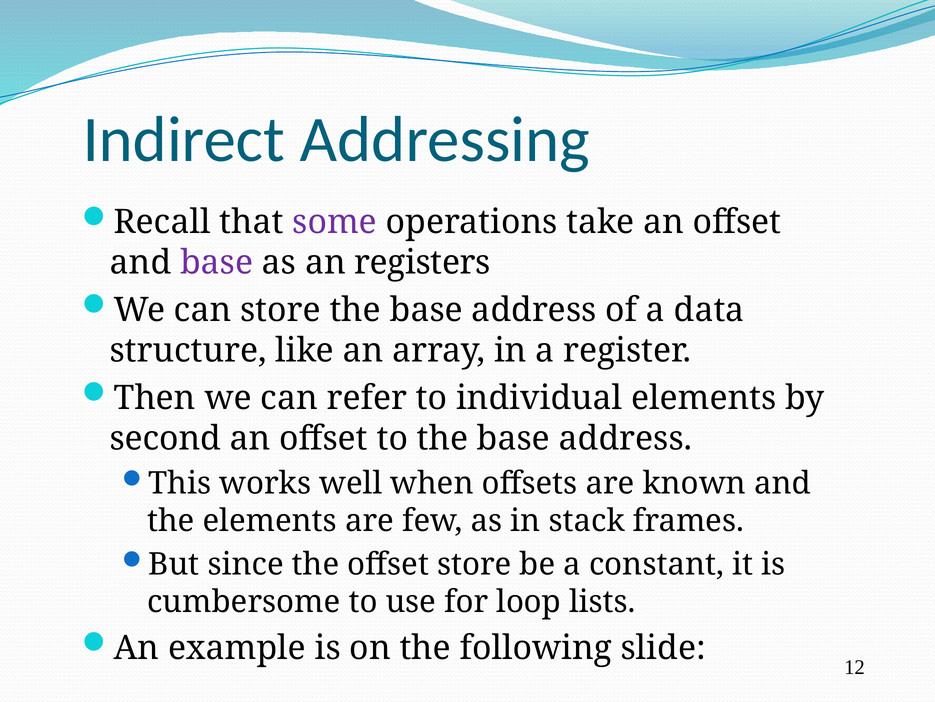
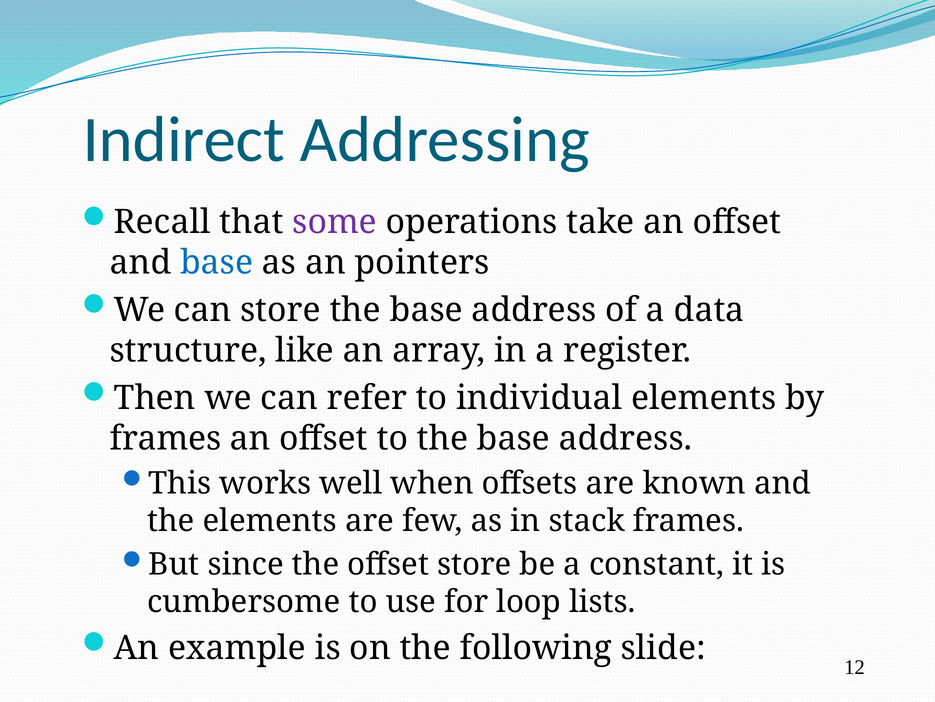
base at (217, 263) colour: purple -> blue
registers: registers -> pointers
second at (166, 438): second -> frames
